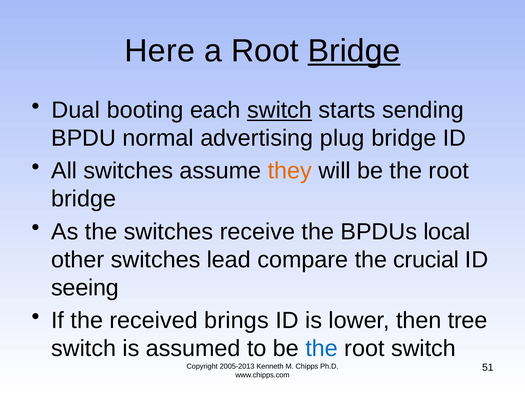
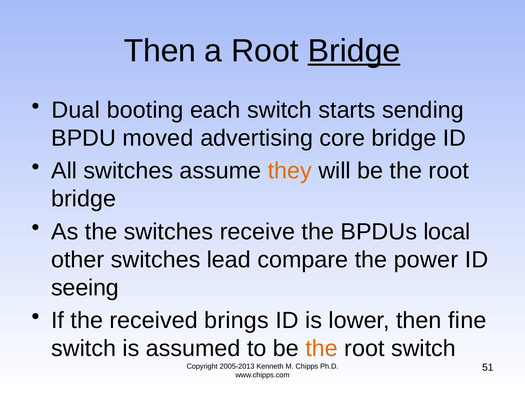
Here at (160, 51): Here -> Then
switch at (280, 110) underline: present -> none
normal: normal -> moved
plug: plug -> core
crucial: crucial -> power
tree: tree -> fine
the at (322, 348) colour: blue -> orange
